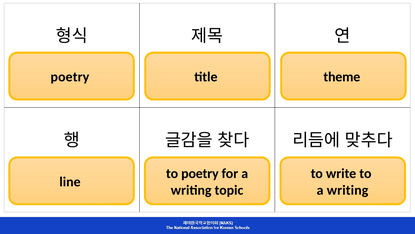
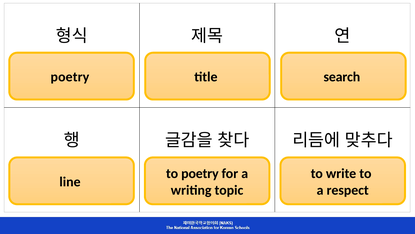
theme: theme -> search
writing at (348, 190): writing -> respect
